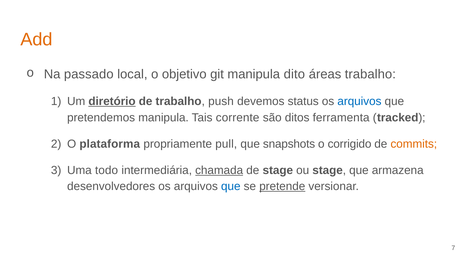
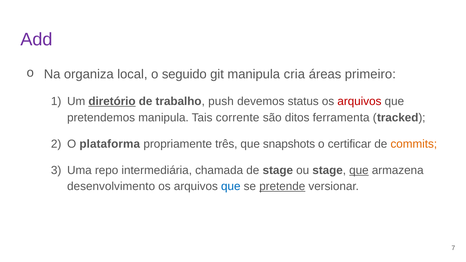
Add colour: orange -> purple
passado: passado -> organiza
objetivo: objetivo -> seguido
dito: dito -> cria
áreas trabalho: trabalho -> primeiro
arquivos at (359, 102) colour: blue -> red
pull: pull -> três
corrigido: corrigido -> certificar
todo: todo -> repo
chamada underline: present -> none
que at (359, 170) underline: none -> present
desenvolvedores: desenvolvedores -> desenvolvimento
